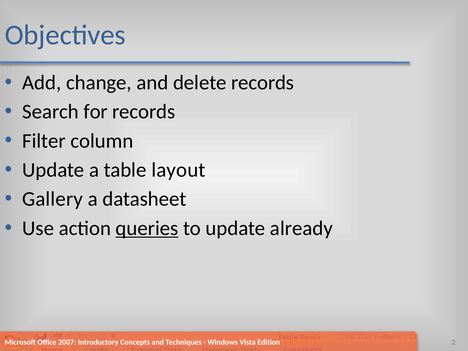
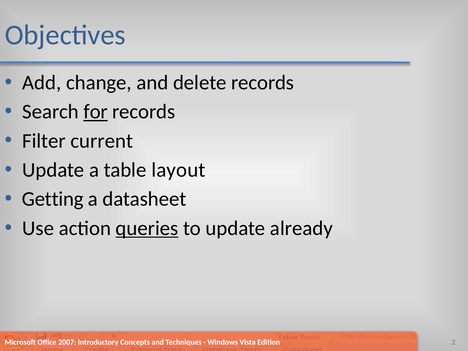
for underline: none -> present
column: column -> current
Gallery: Gallery -> Getting
